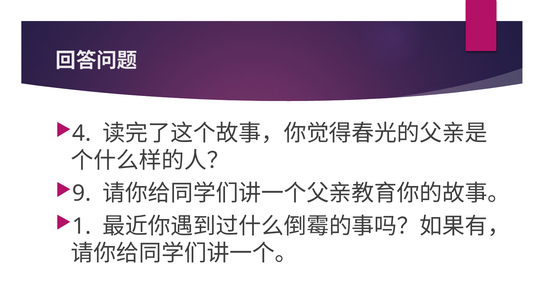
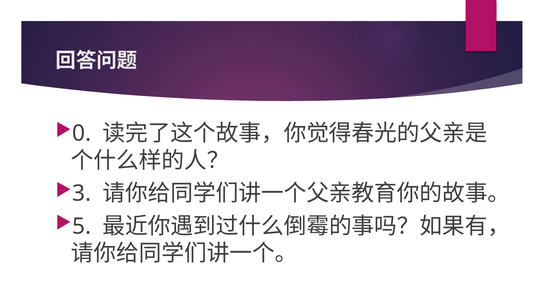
4: 4 -> 0
9: 9 -> 3
1: 1 -> 5
